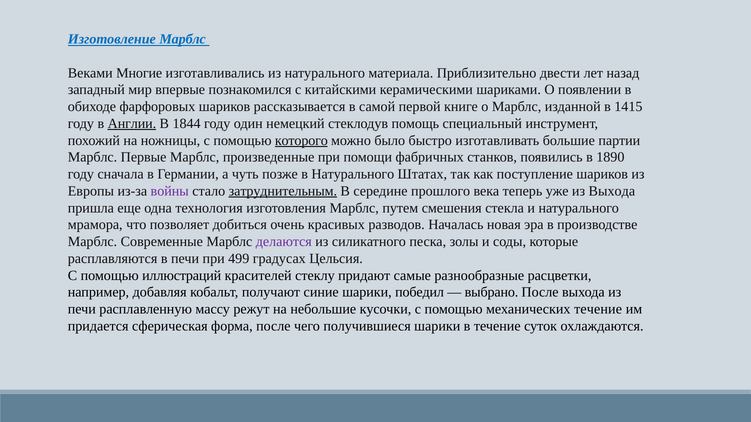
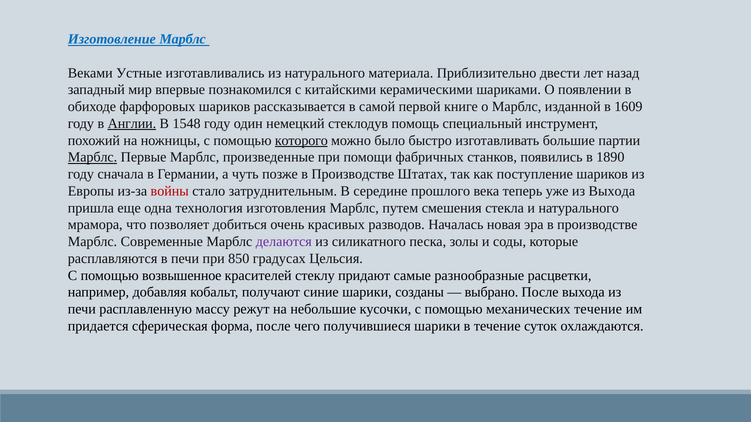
Многие: Многие -> Устные
1415: 1415 -> 1609
1844: 1844 -> 1548
Марблс at (93, 157) underline: none -> present
позже в Натурального: Натурального -> Производстве
войны colour: purple -> red
затруднительным underline: present -> none
499: 499 -> 850
иллюстраций: иллюстраций -> возвышенное
победил: победил -> созданы
